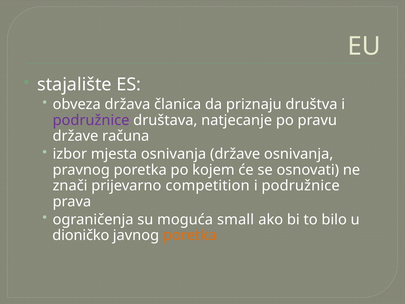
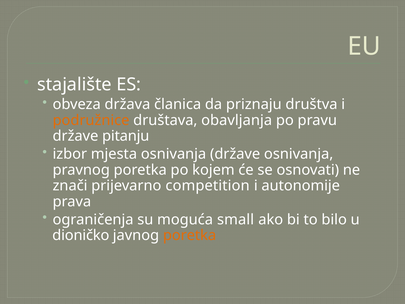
podružnice at (91, 120) colour: purple -> orange
natjecanje: natjecanje -> obavljanja
računa: računa -> pitanju
podružnice at (301, 186): podružnice -> autonomije
